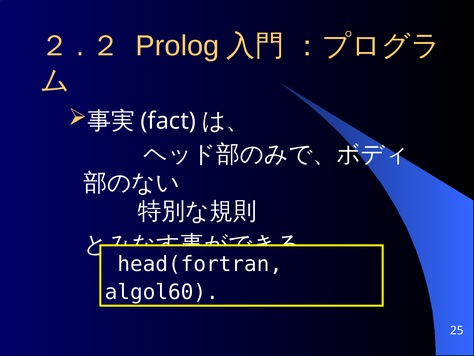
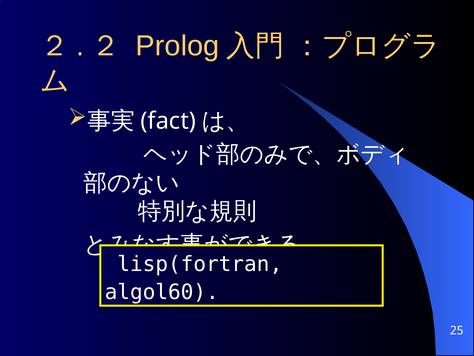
head(fortran: head(fortran -> lisp(fortran
